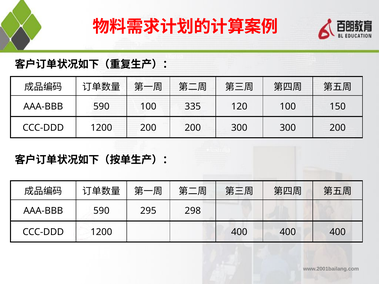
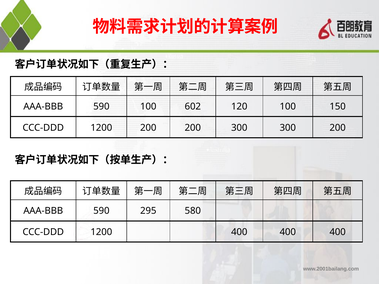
335: 335 -> 602
298: 298 -> 580
